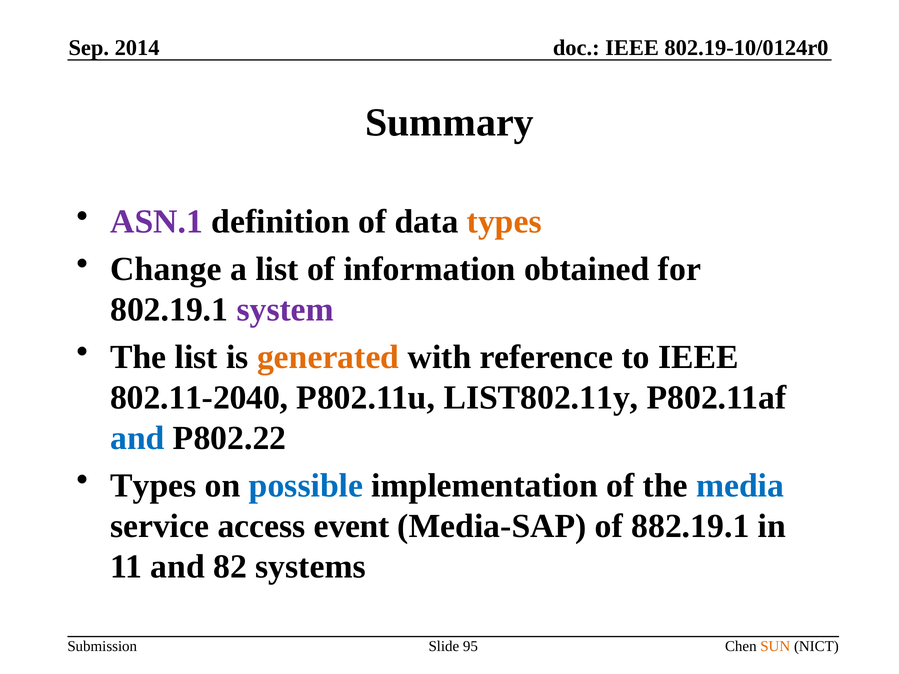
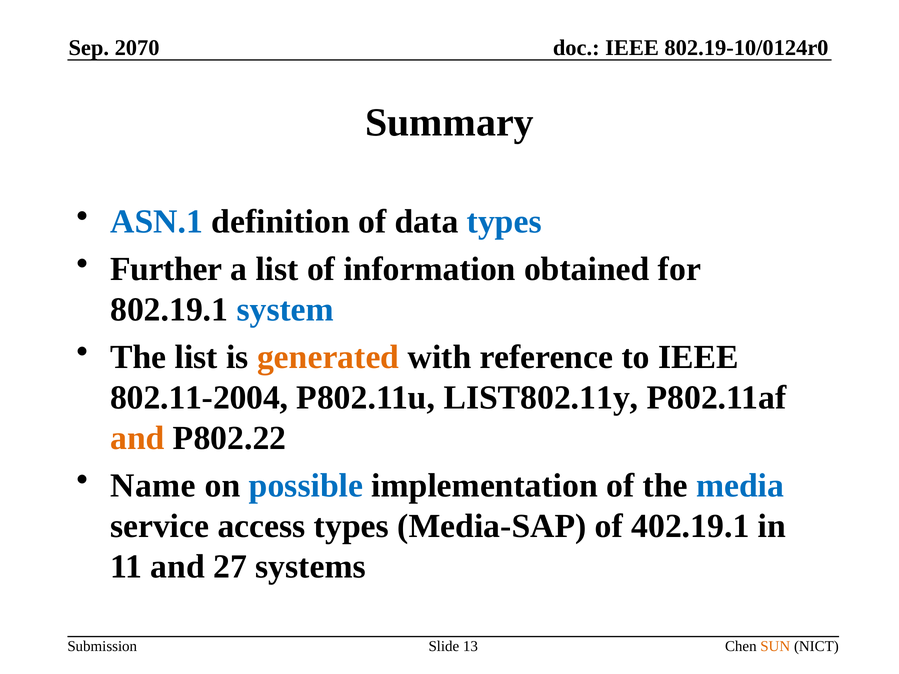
2014: 2014 -> 2070
ASN.1 colour: purple -> blue
types at (504, 222) colour: orange -> blue
Change: Change -> Further
system colour: purple -> blue
802.11-2040: 802.11-2040 -> 802.11-2004
and at (137, 438) colour: blue -> orange
Types at (153, 486): Types -> Name
access event: event -> types
882.19.1: 882.19.1 -> 402.19.1
82: 82 -> 27
95: 95 -> 13
